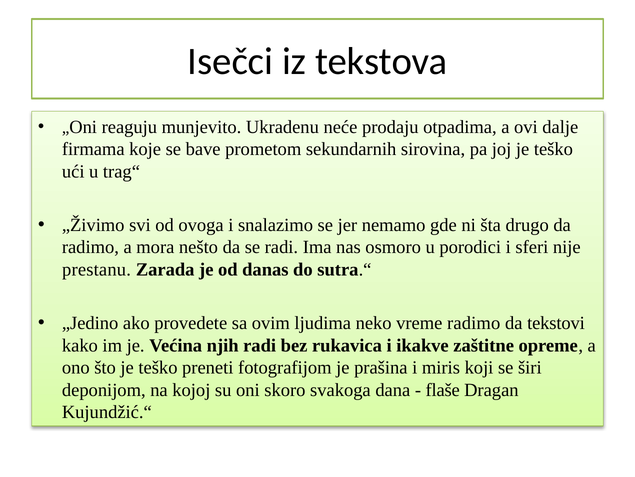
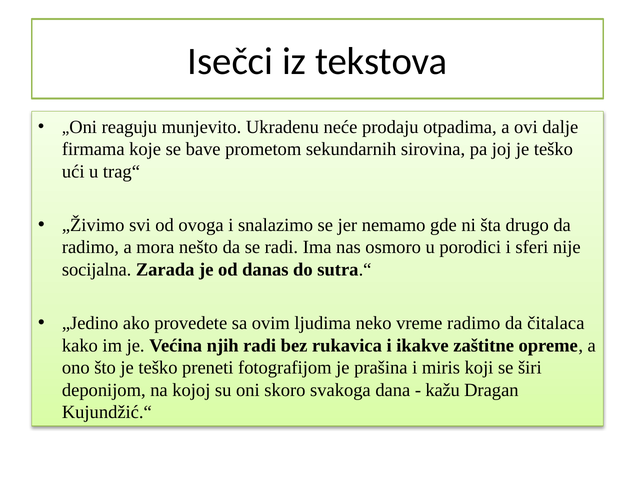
prestanu: prestanu -> socijalna
tekstovi: tekstovi -> čitalaca
flaše: flaše -> kažu
